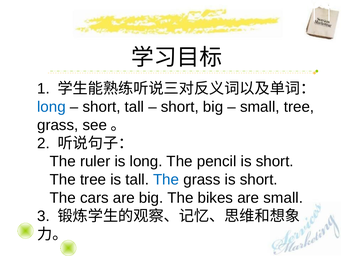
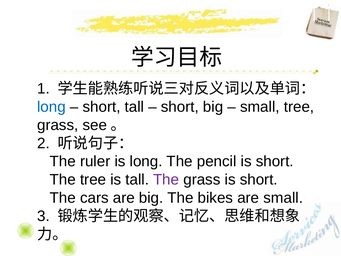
The at (166, 180) colour: blue -> purple
